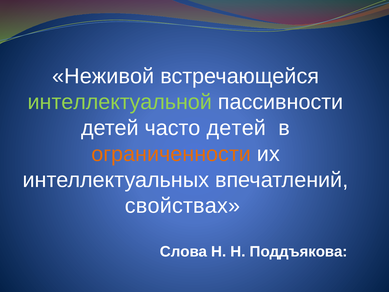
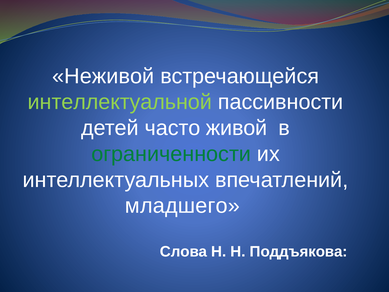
часто детей: детей -> живой
ограниченности colour: orange -> green
свойствах: свойствах -> младшего
